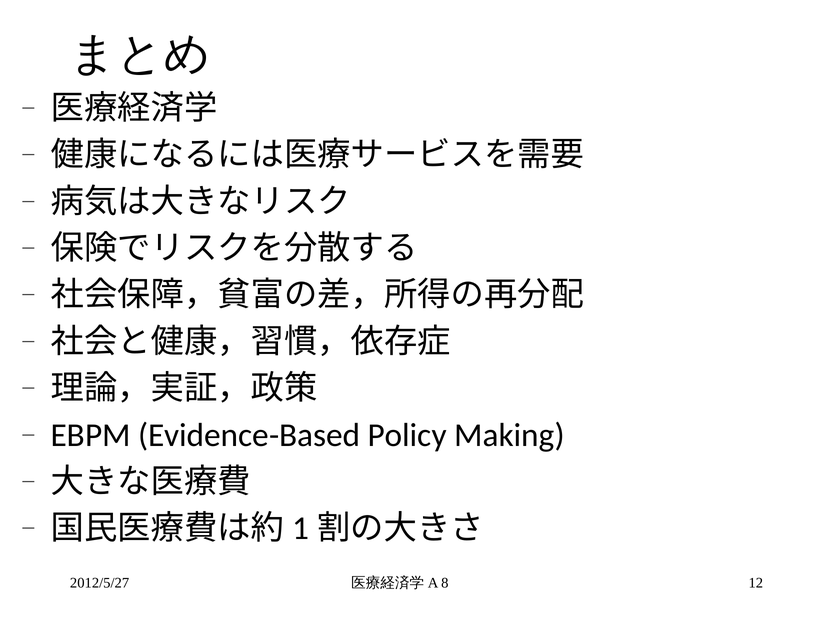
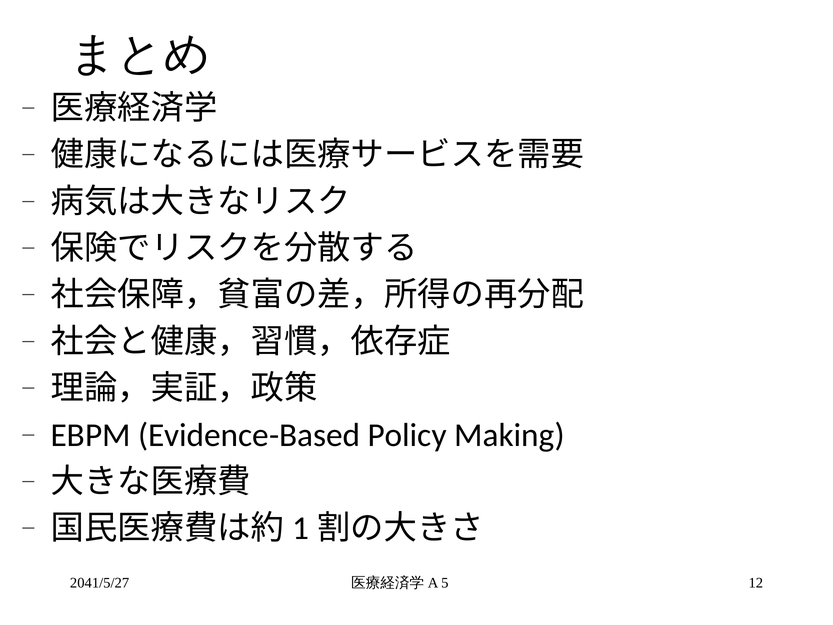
2012/5/27: 2012/5/27 -> 2041/5/27
8: 8 -> 5
